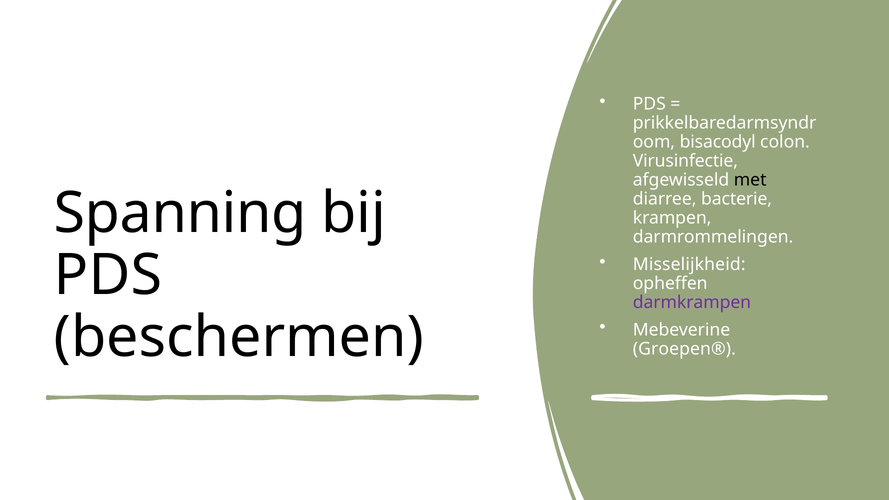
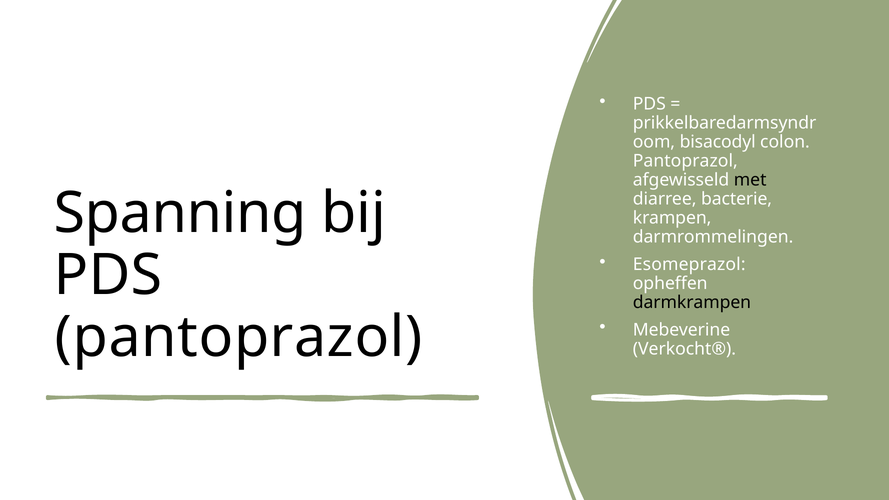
Virusinfectie at (685, 161): Virusinfectie -> Pantoprazol
Misselijkheid: Misselijkheid -> Esomeprazol
darmkrampen colour: purple -> black
beschermen at (239, 337): beschermen -> pantoprazol
Groepen®: Groepen® -> Verkocht®
